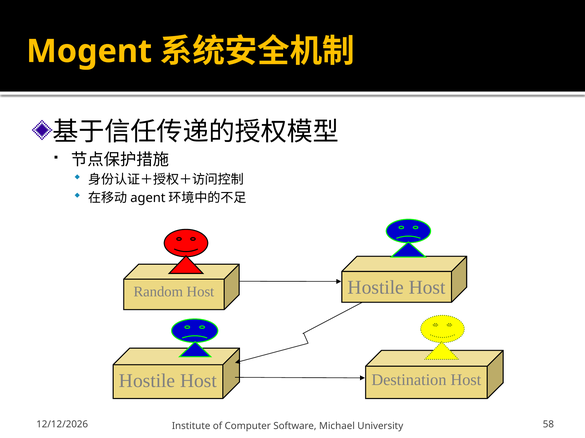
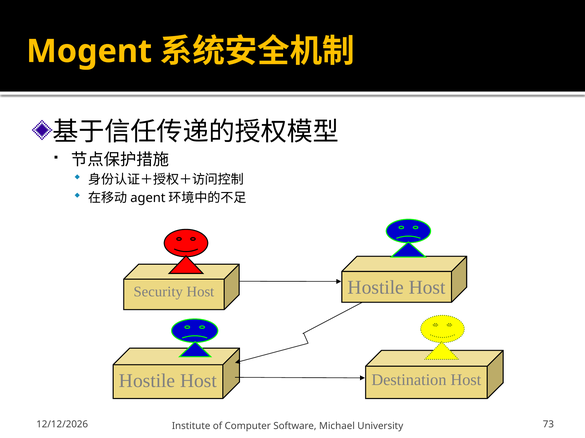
Random: Random -> Security
58: 58 -> 73
